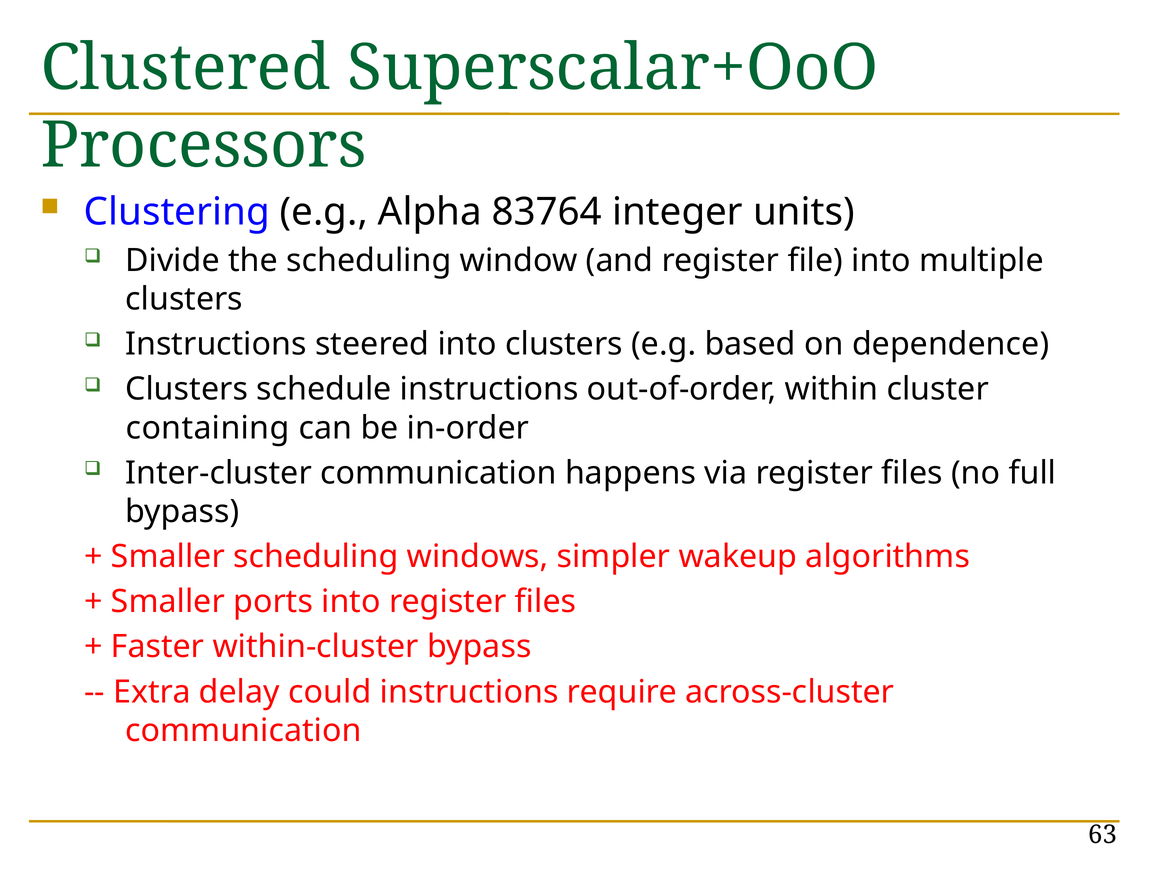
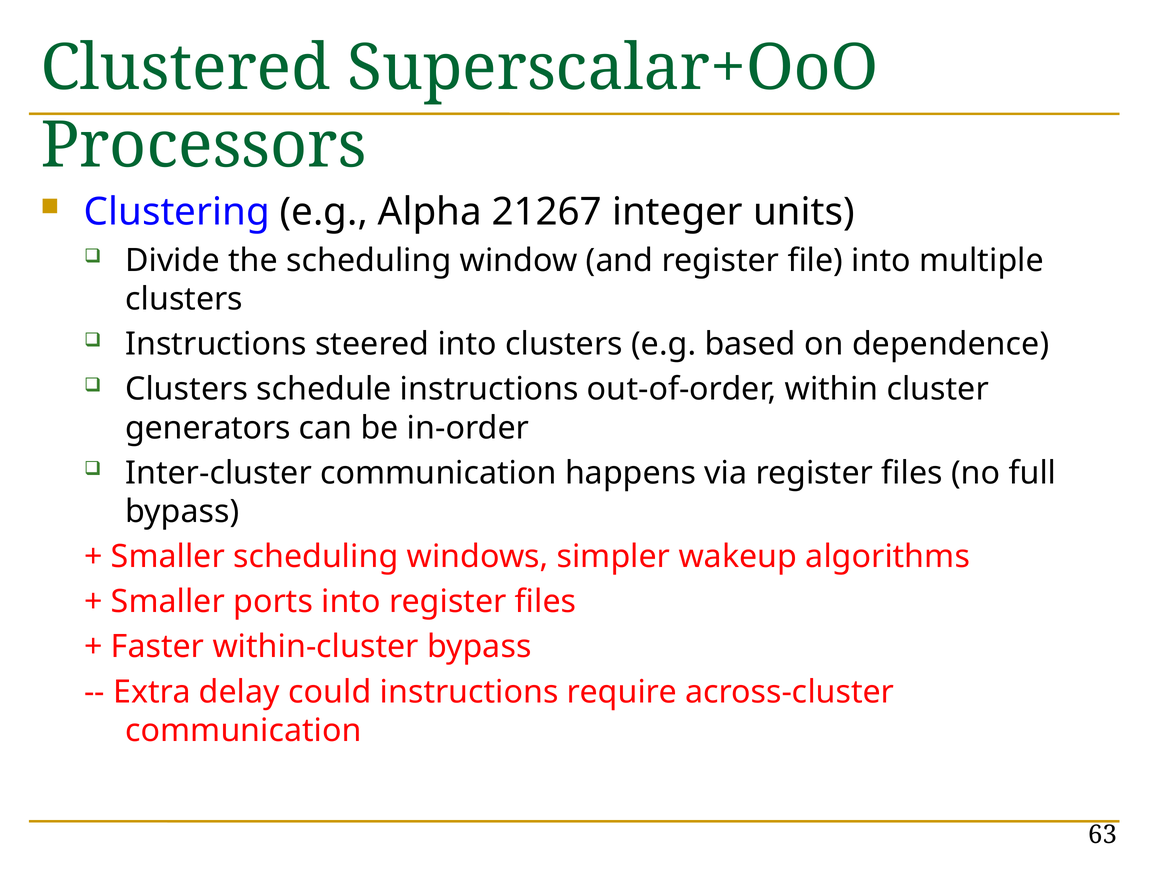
83764: 83764 -> 21267
containing: containing -> generators
